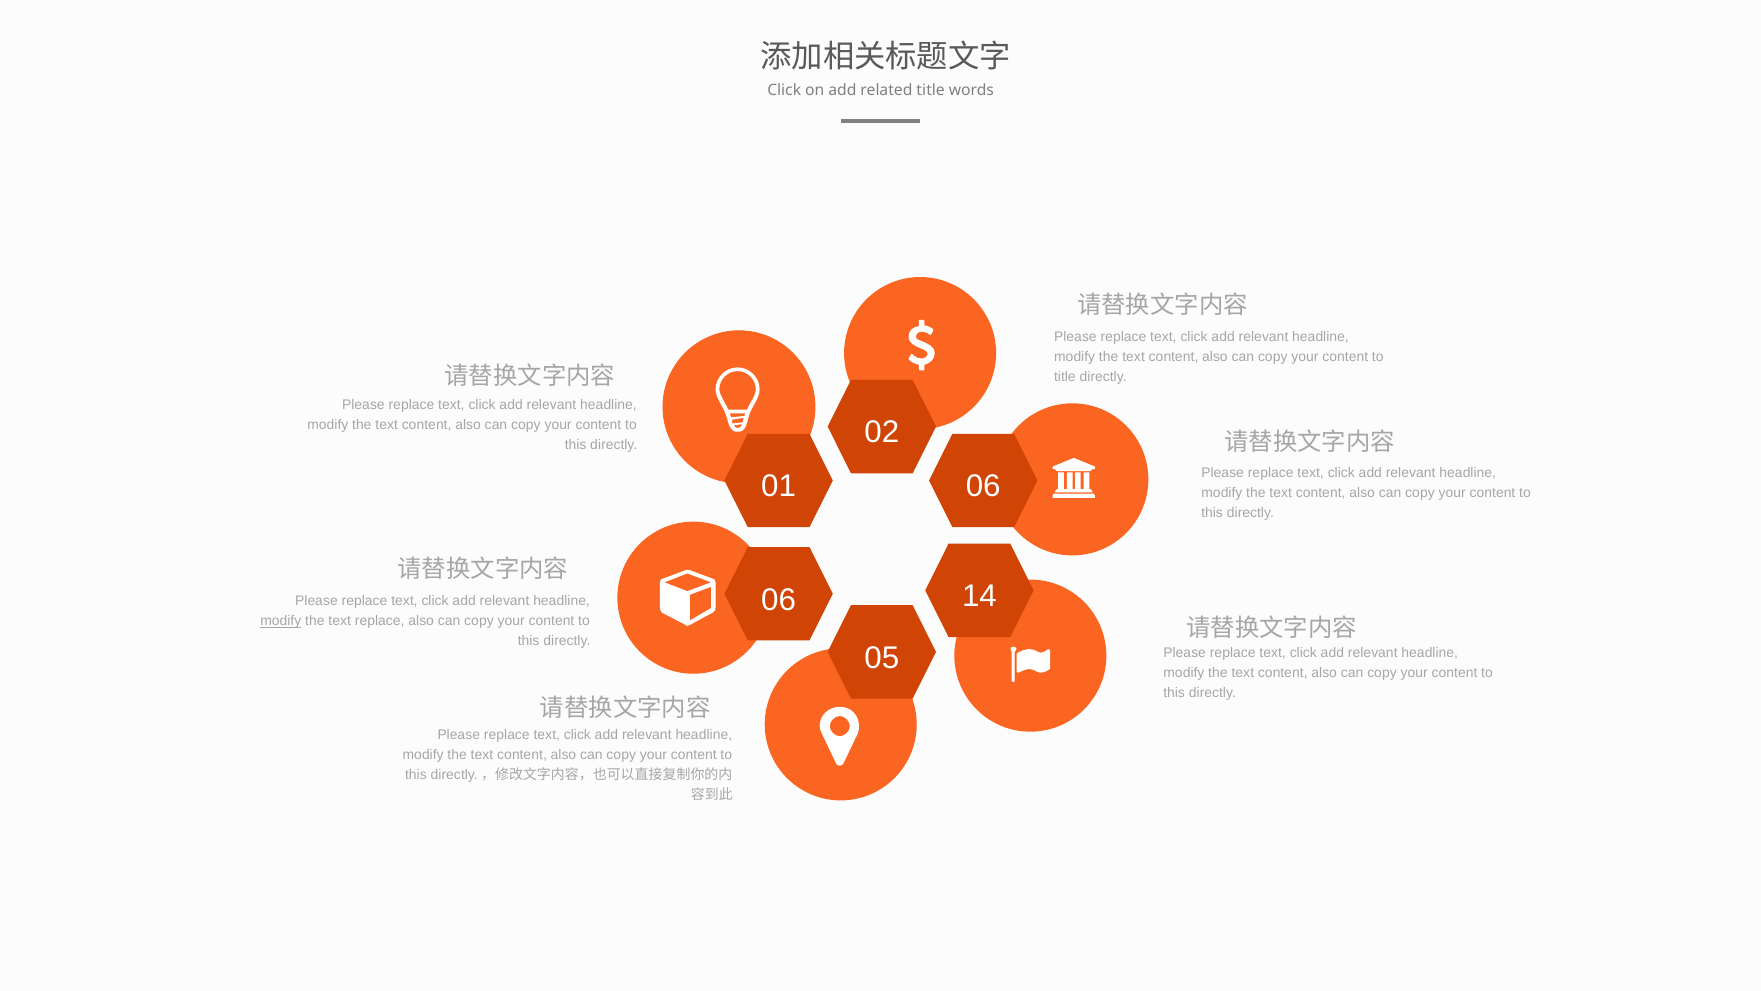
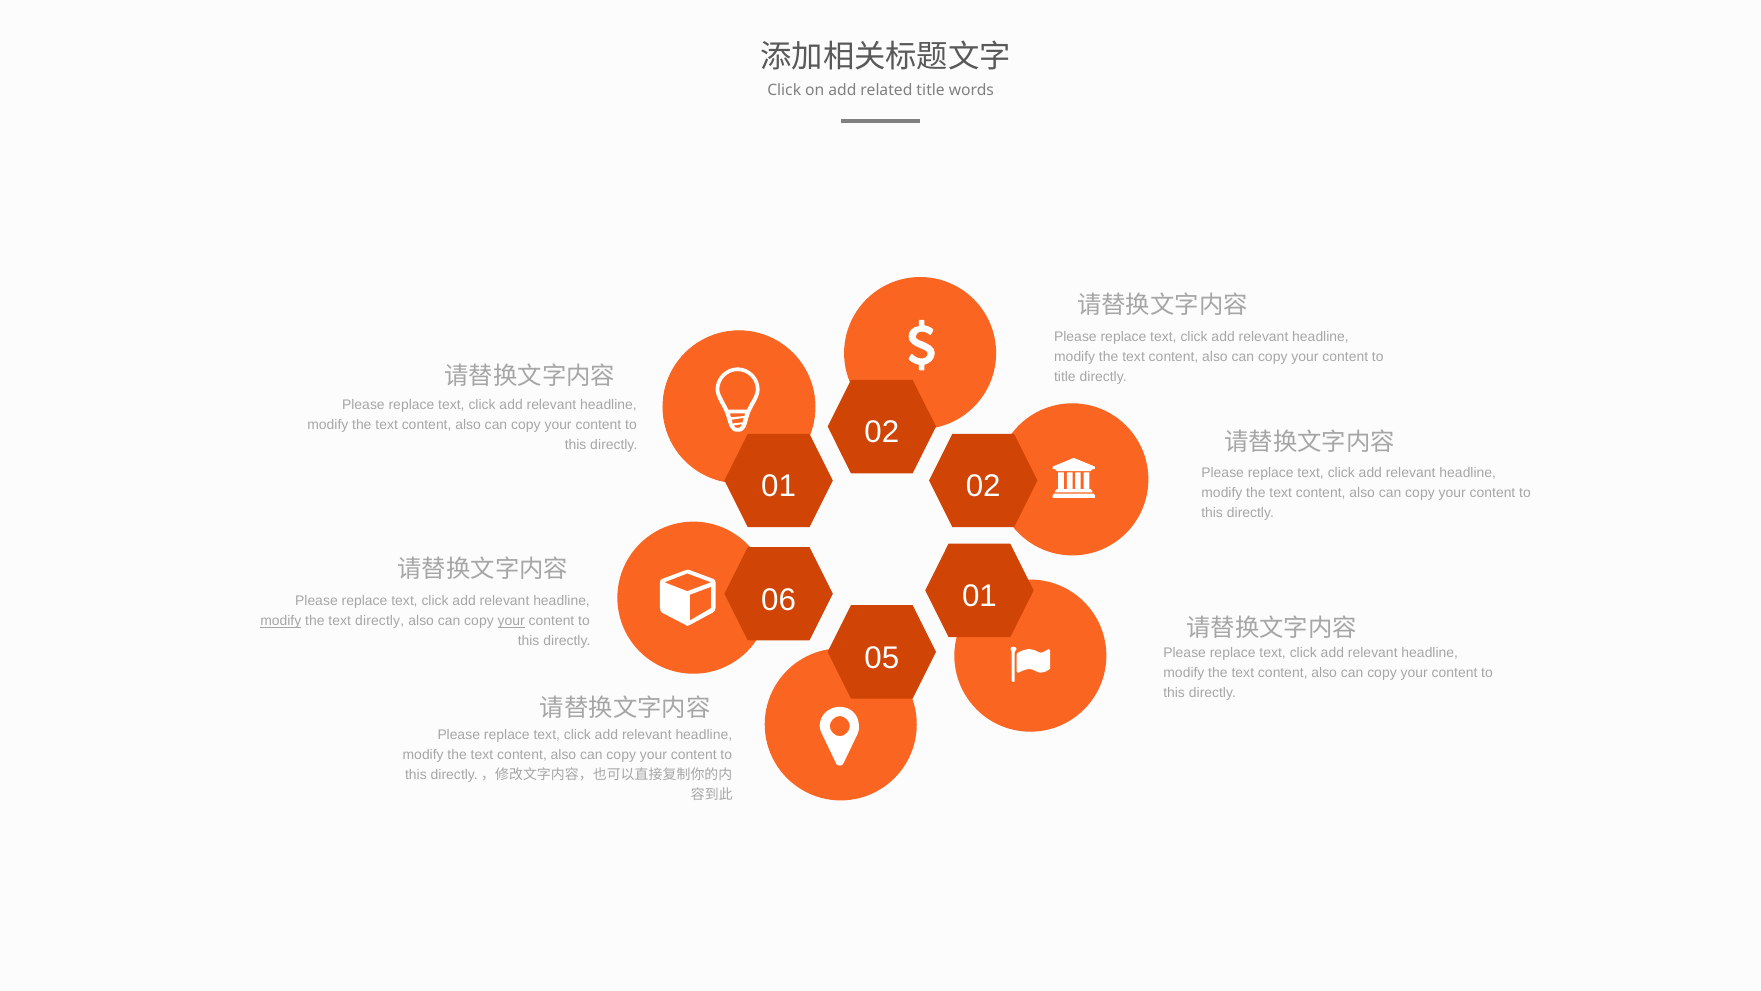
01 06: 06 -> 02
06 14: 14 -> 01
text replace: replace -> directly
your at (511, 621) underline: none -> present
